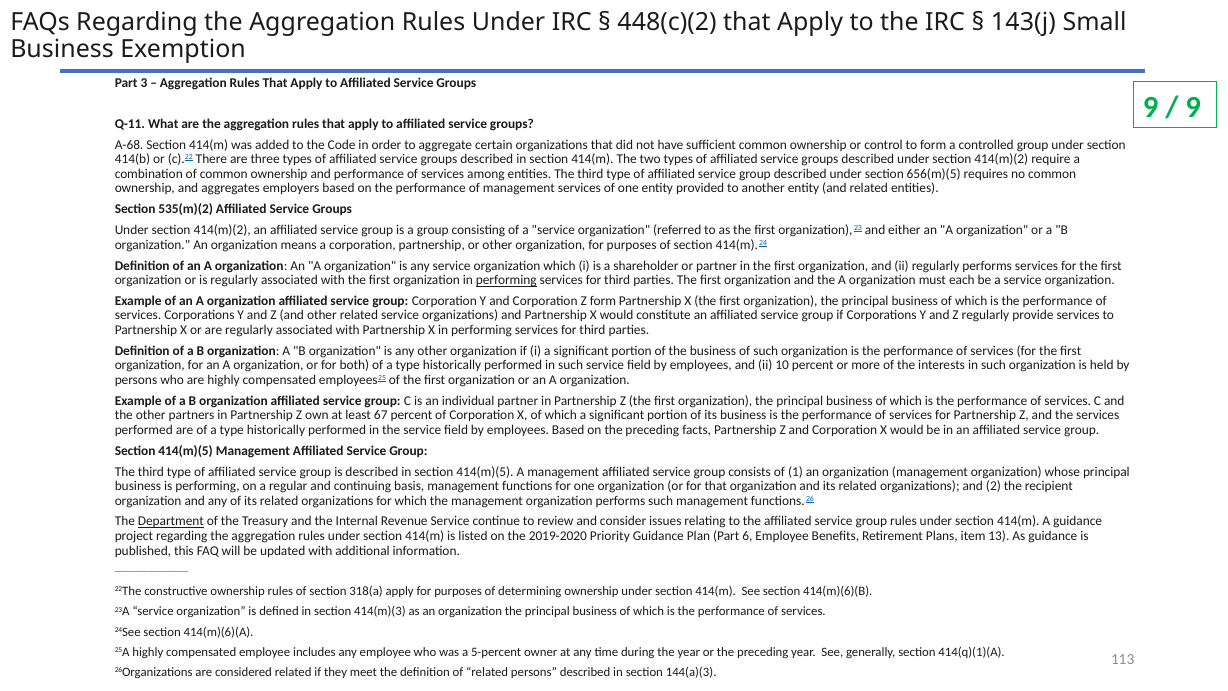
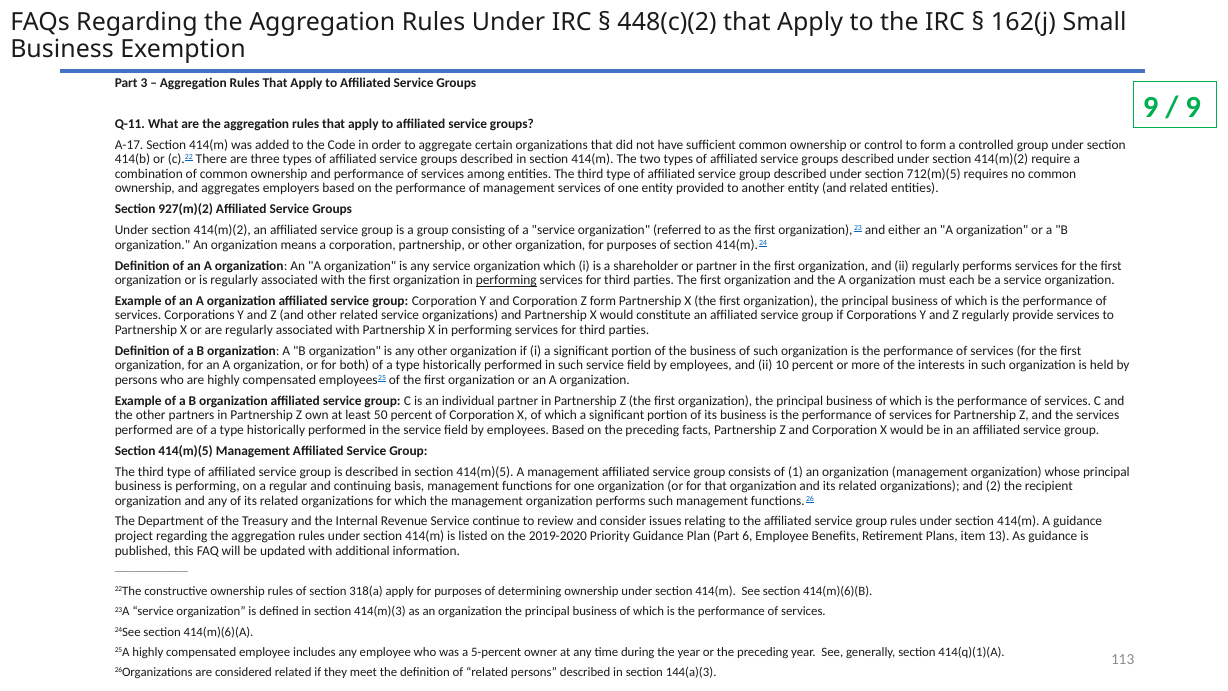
143(j: 143(j -> 162(j
A-68: A-68 -> A-17
656(m)(5: 656(m)(5 -> 712(m)(5
535(m)(2: 535(m)(2 -> 927(m)(2
67: 67 -> 50
Department underline: present -> none
